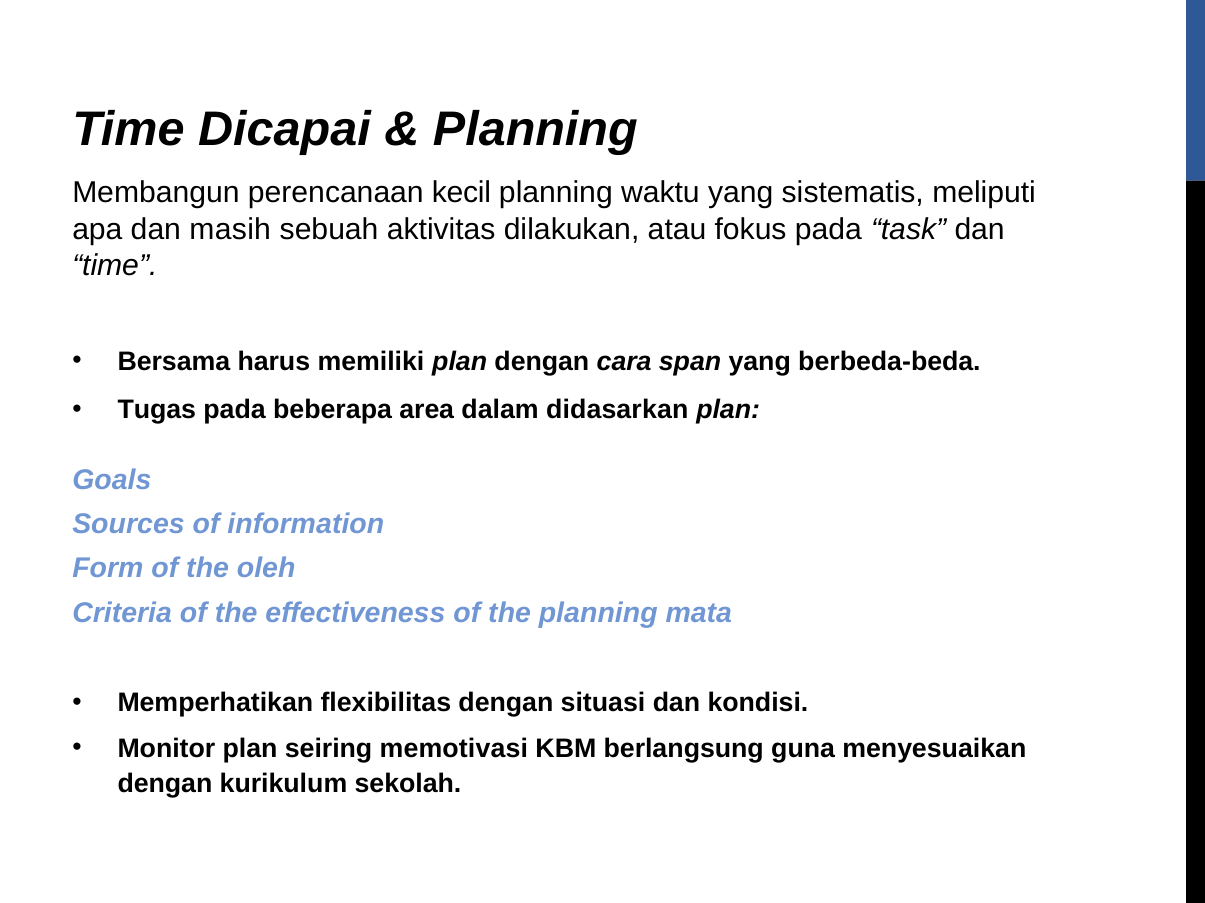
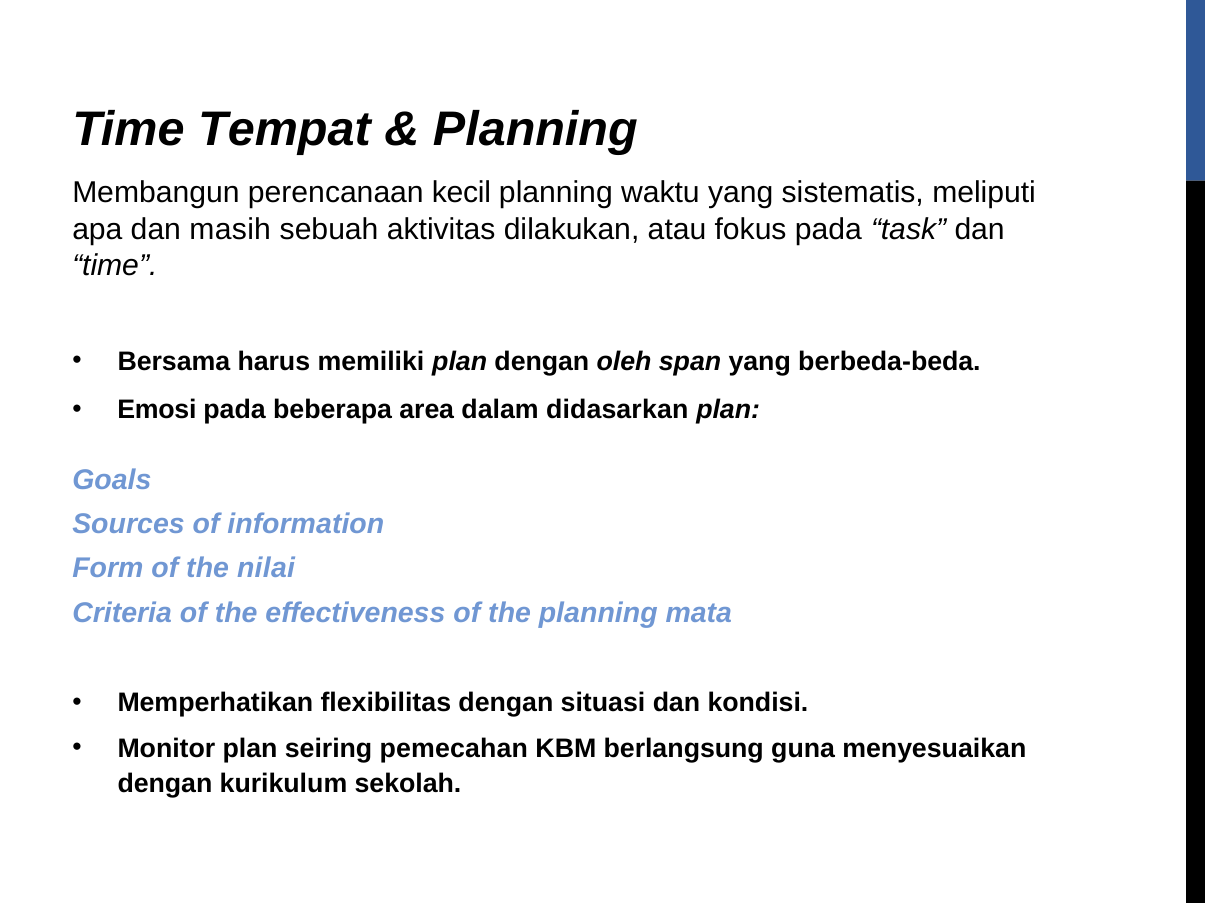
Dicapai: Dicapai -> Tempat
cara: cara -> oleh
Tugas: Tugas -> Emosi
oleh: oleh -> nilai
memotivasi: memotivasi -> pemecahan
